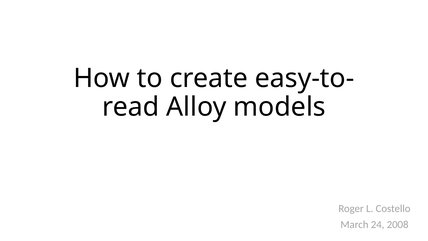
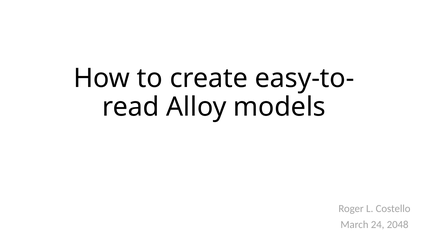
2008: 2008 -> 2048
